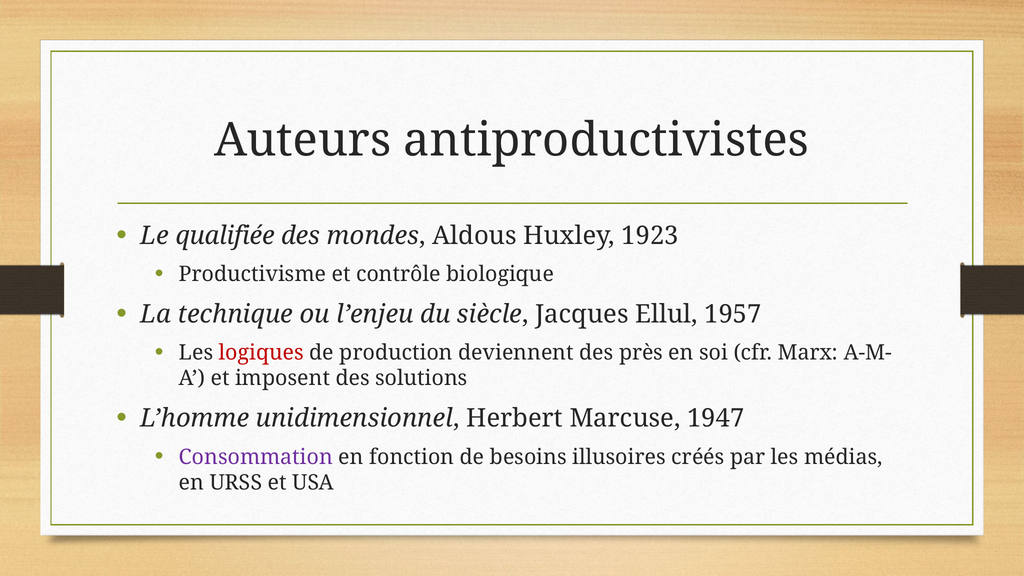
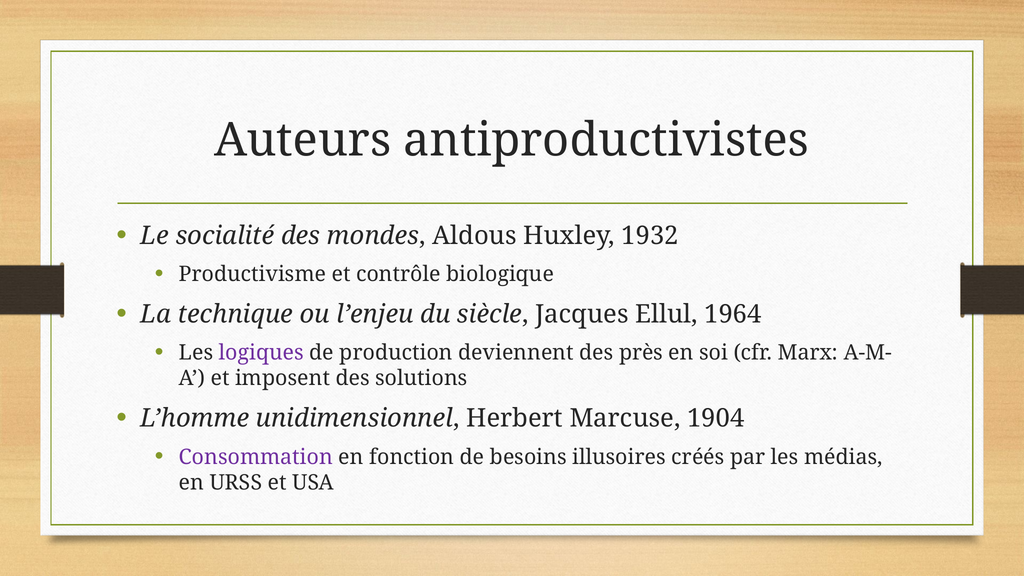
qualifiée: qualifiée -> socialité
1923: 1923 -> 1932
1957: 1957 -> 1964
logiques colour: red -> purple
1947: 1947 -> 1904
